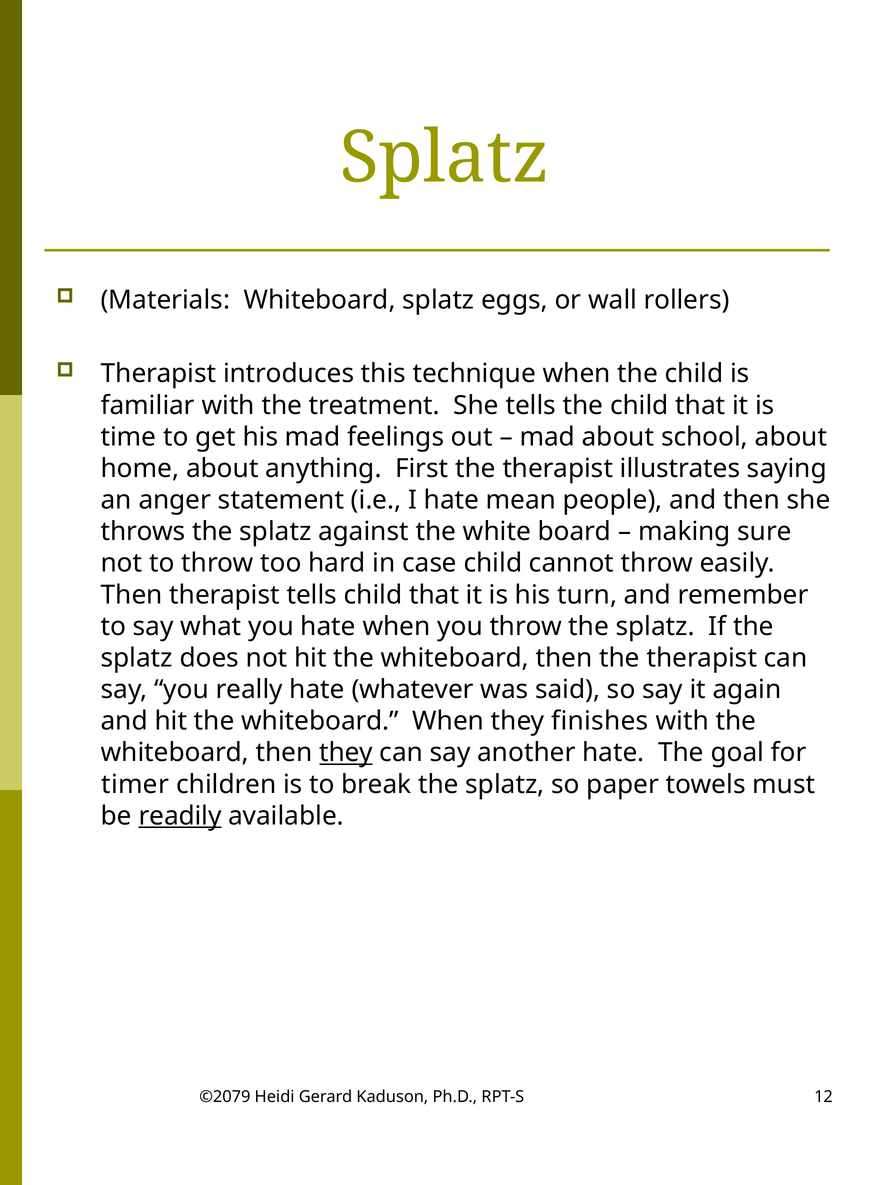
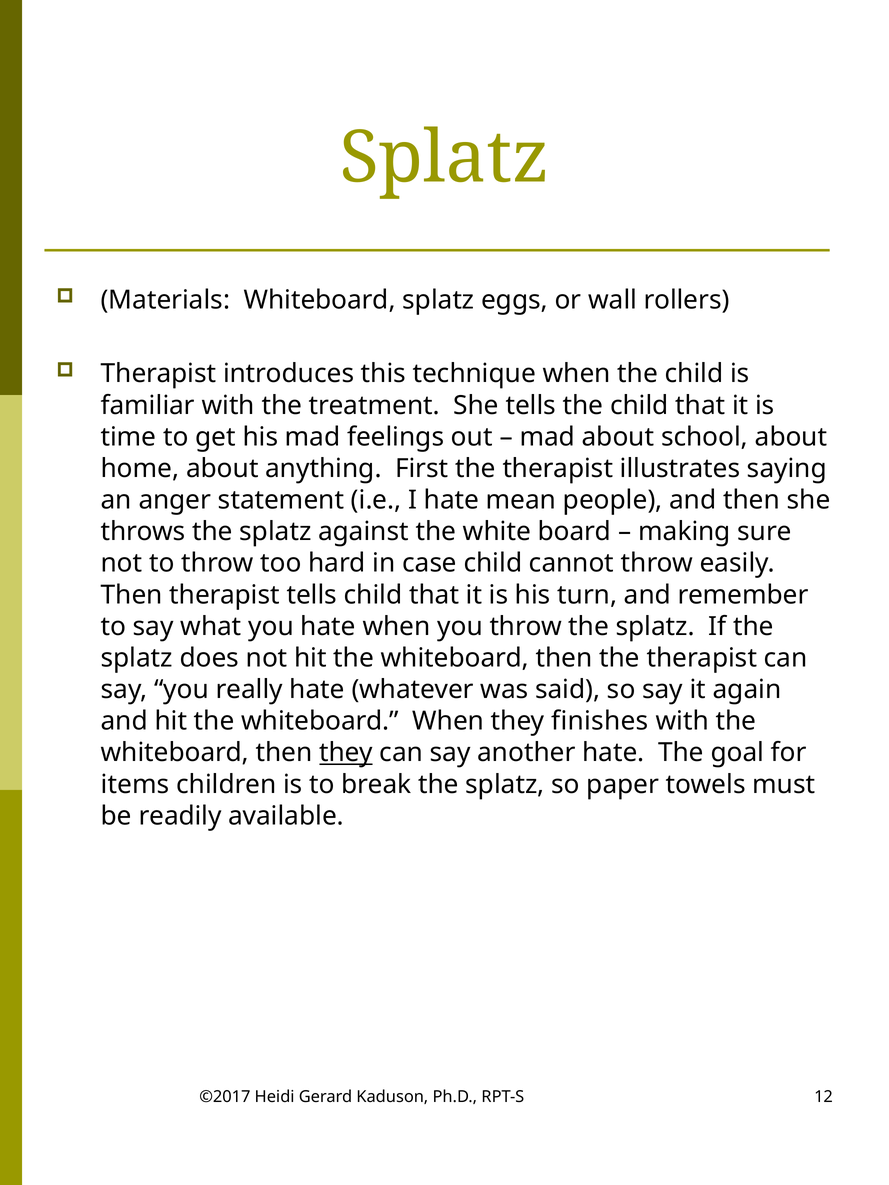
timer: timer -> items
readily underline: present -> none
©2079: ©2079 -> ©2017
